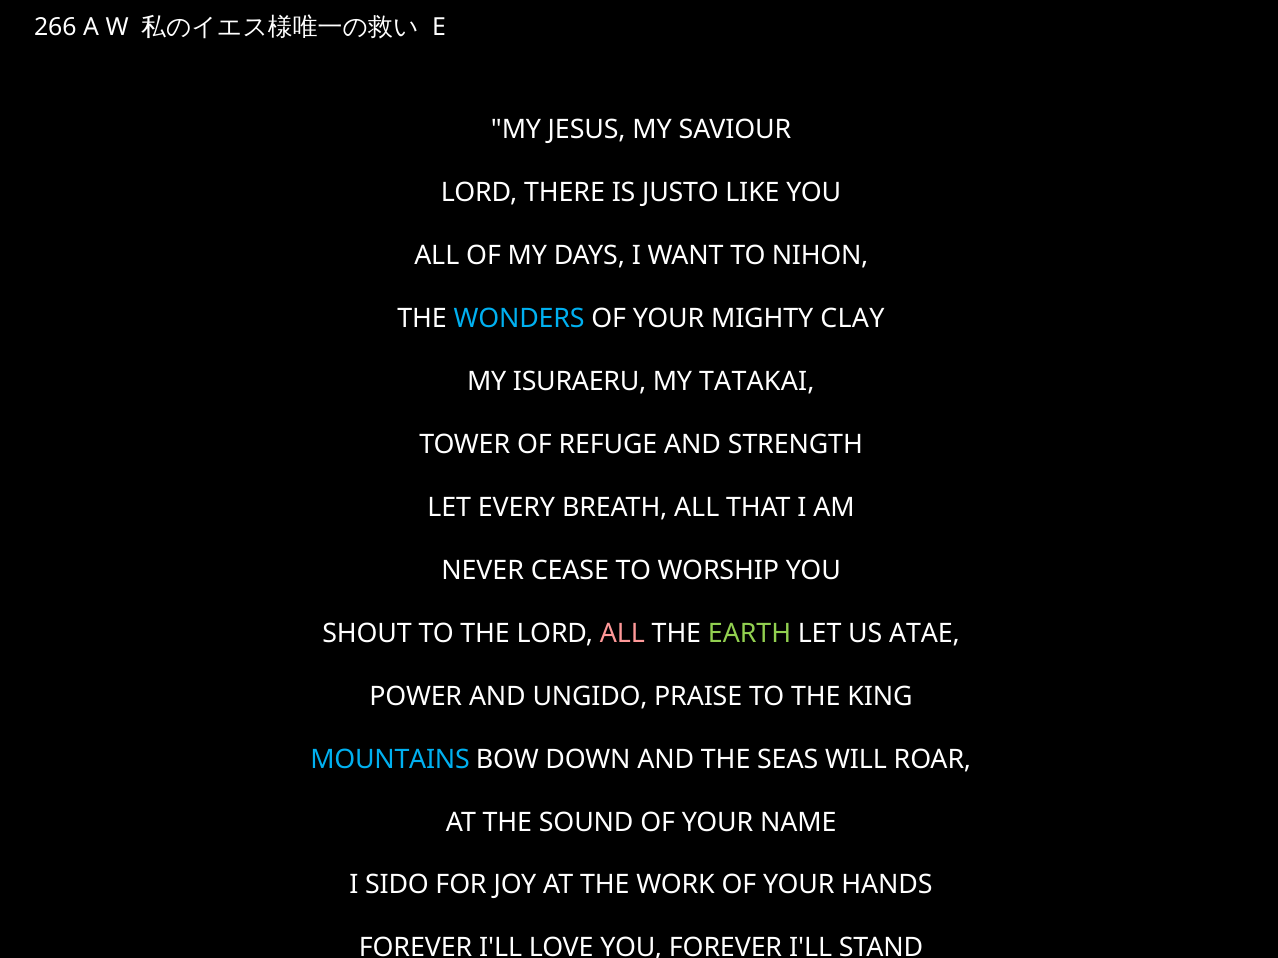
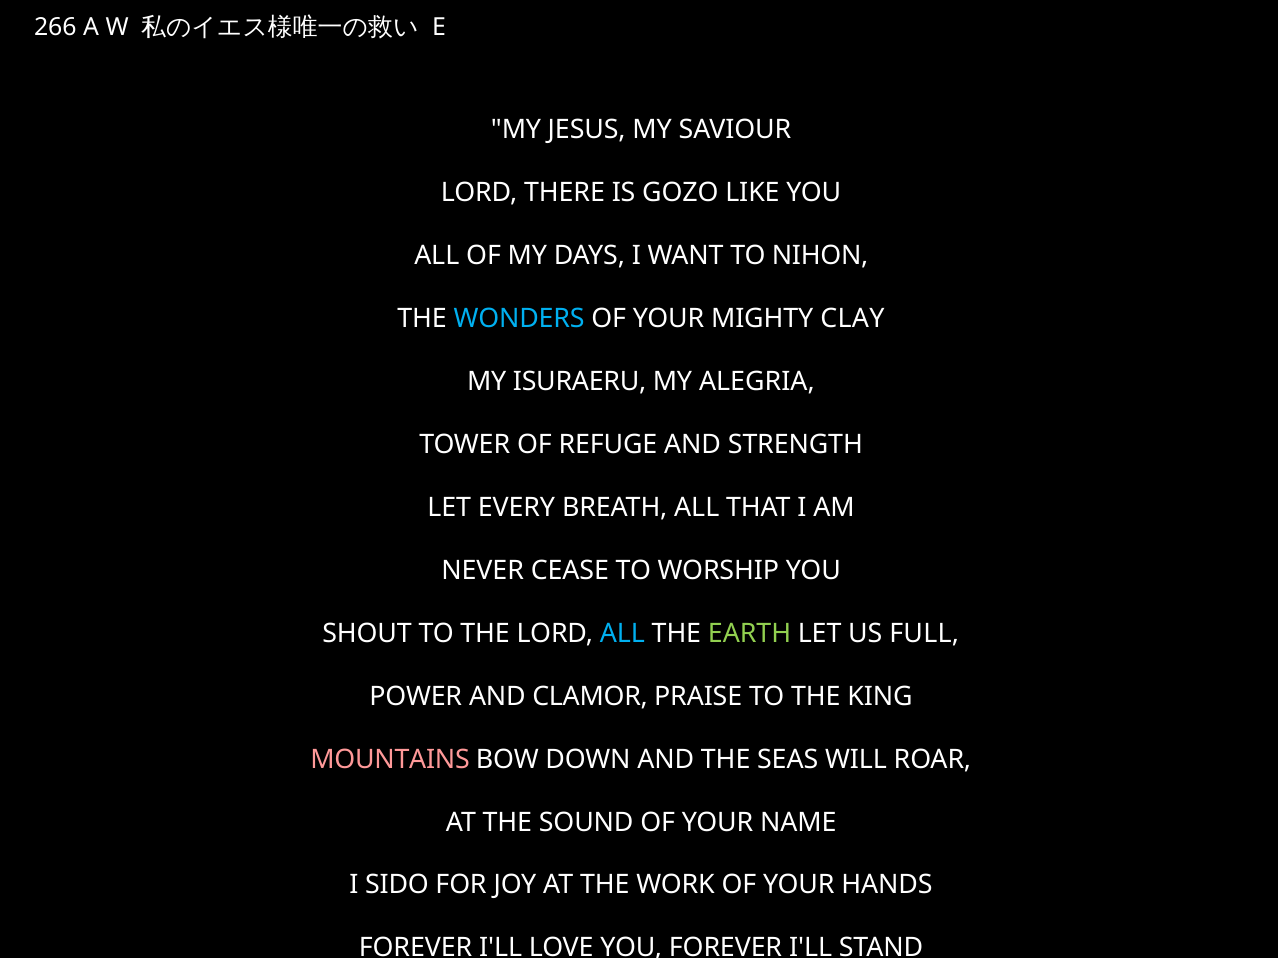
JUSTO: JUSTO -> GOZO
TATAKAI: TATAKAI -> ALEGRIA
ALL at (622, 634) colour: pink -> light blue
ATAE: ATAE -> FULL
UNGIDO: UNGIDO -> CLAMOR
MOUNTAINS colour: light blue -> pink
